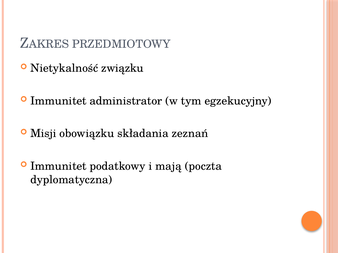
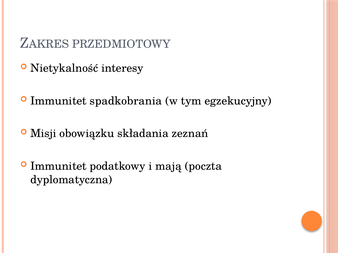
związku: związku -> interesy
administrator: administrator -> spadkobrania
